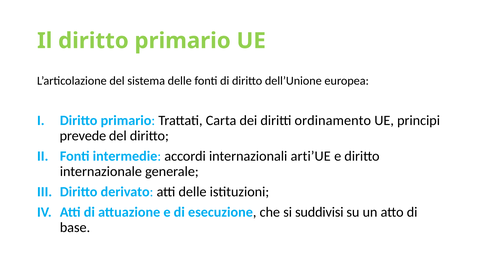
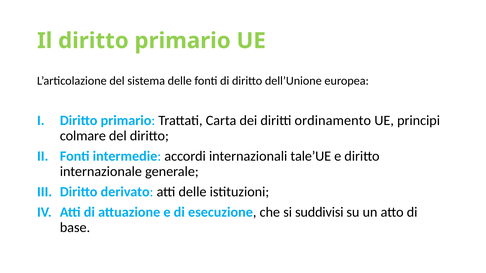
prevede: prevede -> colmare
arti’UE: arti’UE -> tale’UE
